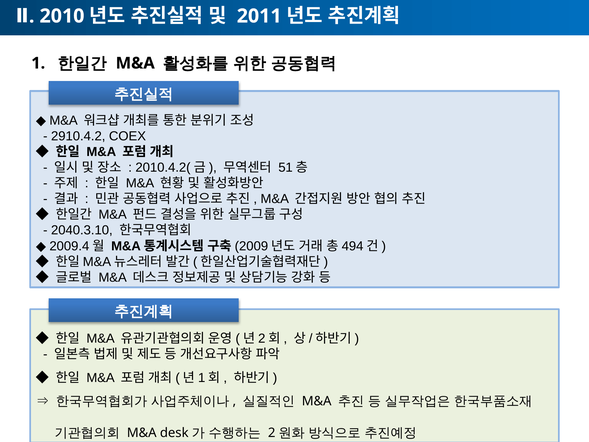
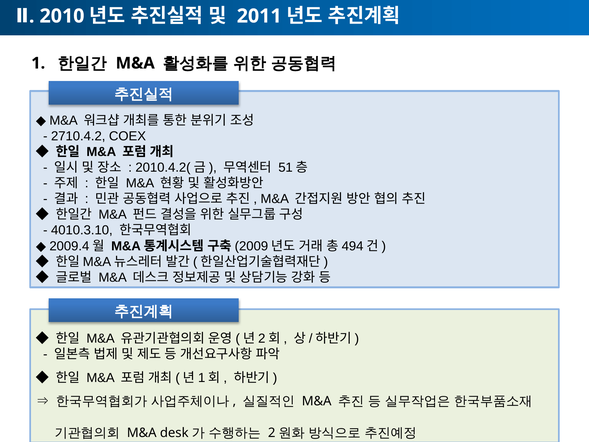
2910.4.2: 2910.4.2 -> 2710.4.2
2040.3.10: 2040.3.10 -> 4010.3.10
